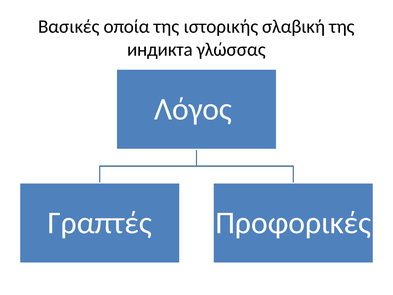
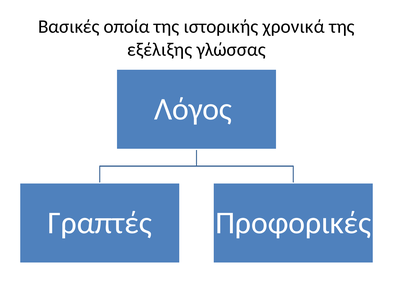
σλαβική: σλαβική -> χρονικά
индикта: индикта -> εξέλιξης
